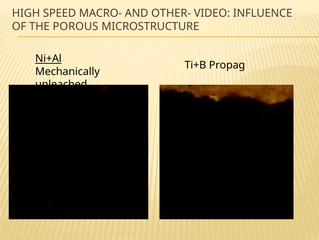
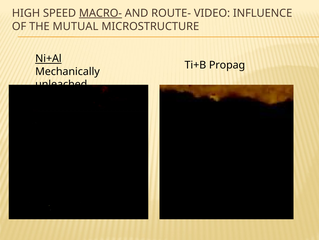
MACRO- underline: none -> present
OTHER-: OTHER- -> ROUTE-
POROUS: POROUS -> MUTUAL
